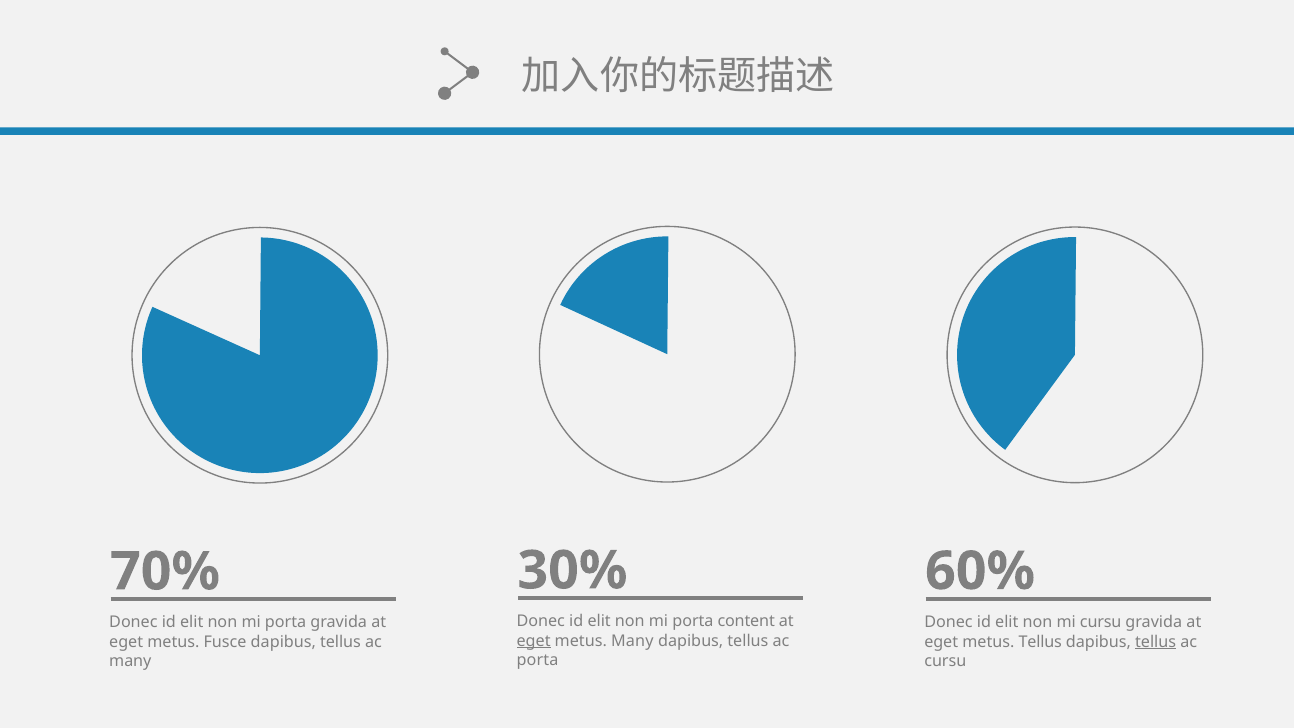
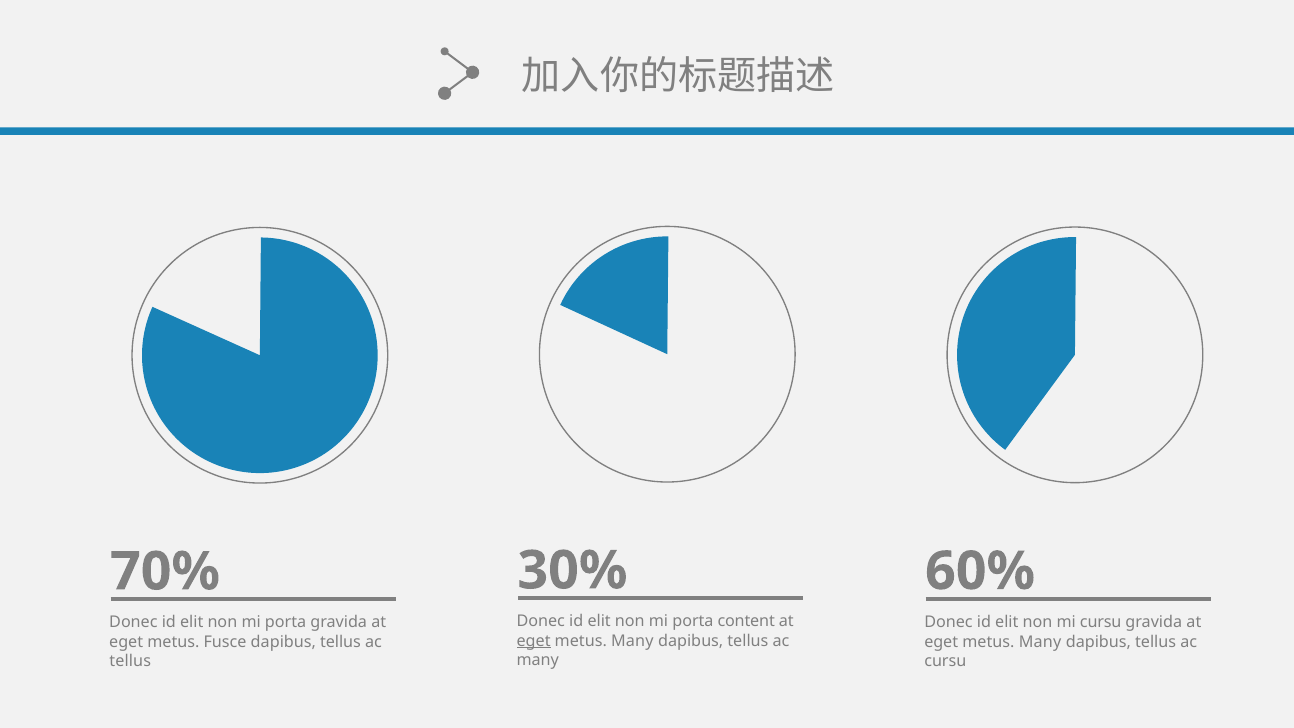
Tellus at (1040, 642): Tellus -> Many
tellus at (1156, 642) underline: present -> none
porta at (538, 661): porta -> many
many at (130, 662): many -> tellus
